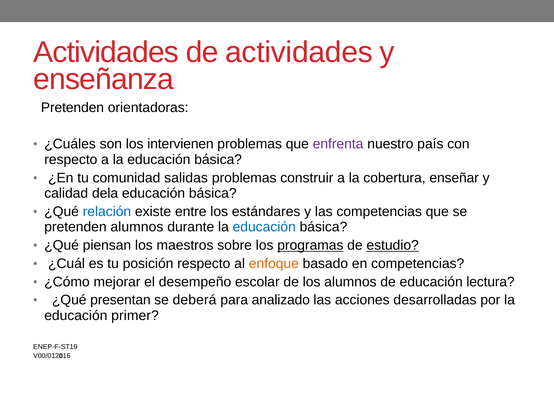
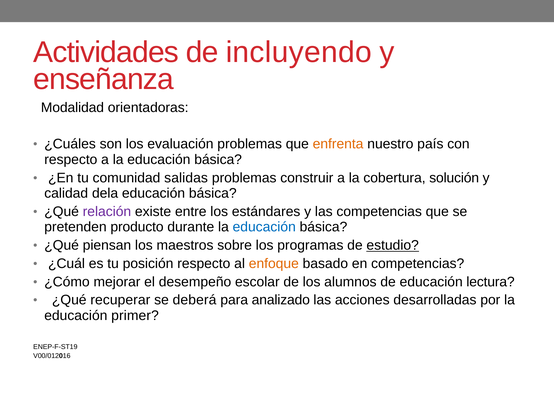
de actividades: actividades -> incluyendo
Pretenden at (72, 108): Pretenden -> Modalidad
intervienen: intervienen -> evaluación
enfrenta colour: purple -> orange
enseñar: enseñar -> solución
relación colour: blue -> purple
pretenden alumnos: alumnos -> producto
programas underline: present -> none
presentan: presentan -> recuperar
